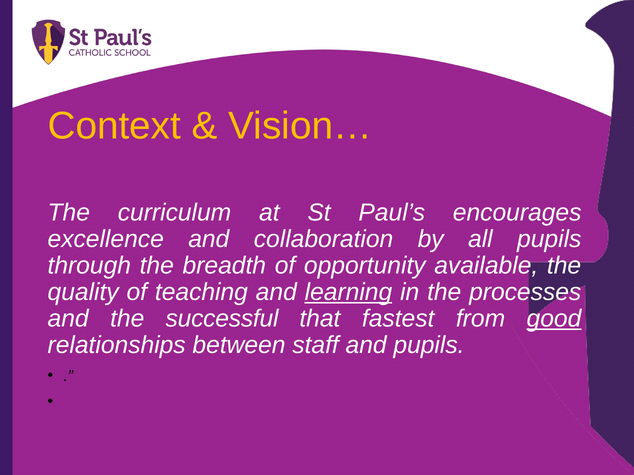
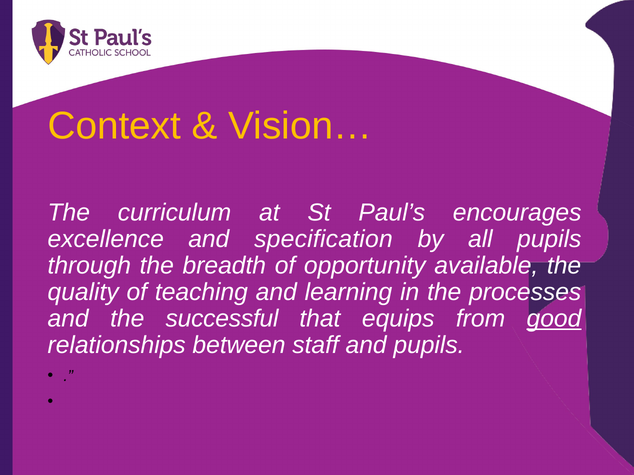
collaboration: collaboration -> specification
learning underline: present -> none
fastest: fastest -> equips
